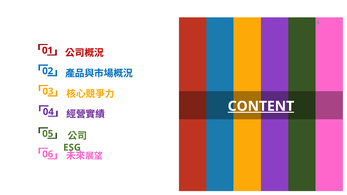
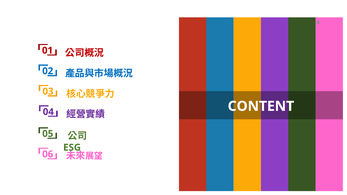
CONTENT underline: present -> none
